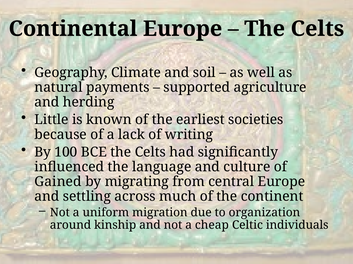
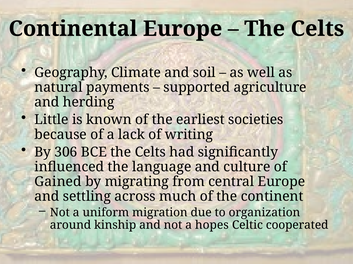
100: 100 -> 306
cheap: cheap -> hopes
individuals: individuals -> cooperated
